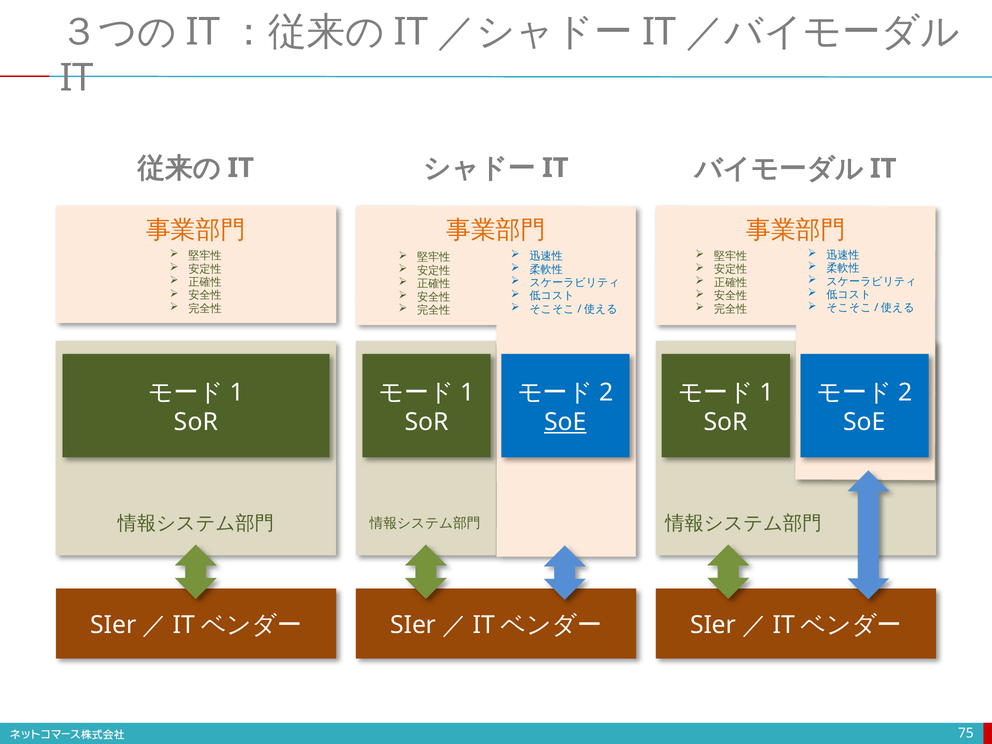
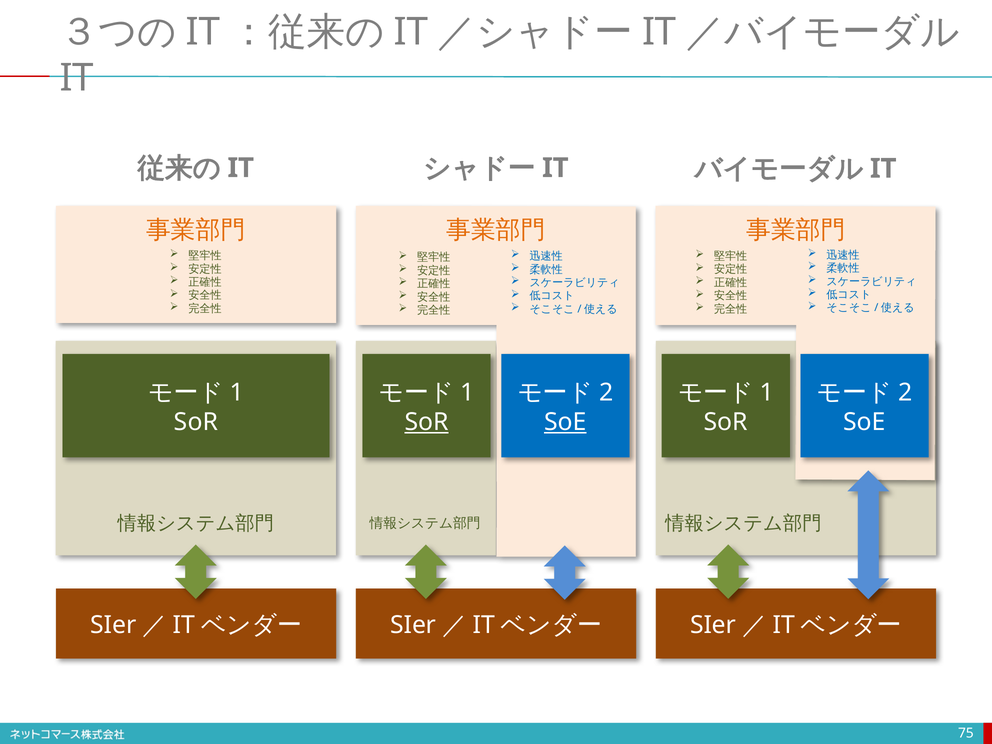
SoR at (427, 422) underline: none -> present
